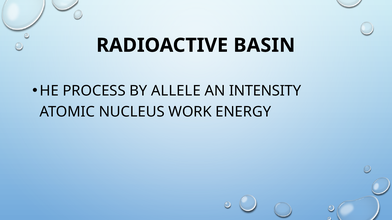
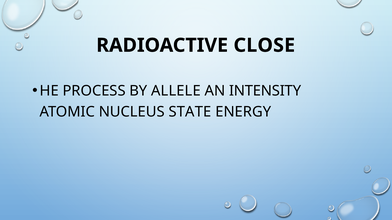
BASIN: BASIN -> CLOSE
WORK: WORK -> STATE
